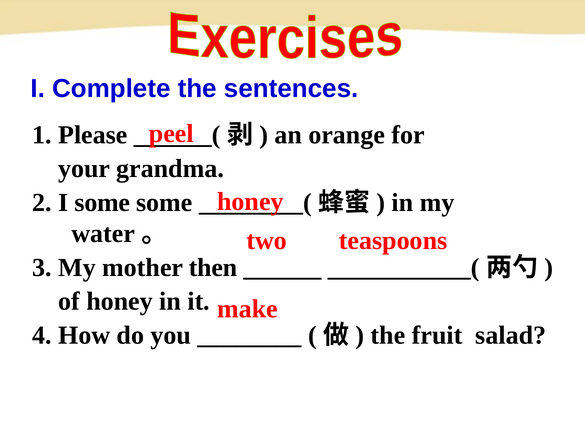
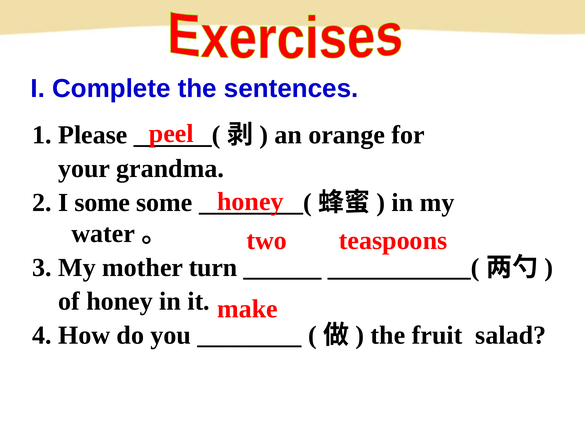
then: then -> turn
